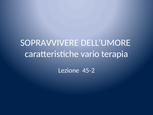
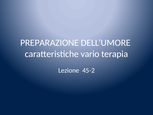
SOPRAVVIVERE: SOPRAVVIVERE -> PREPARAZIONE
